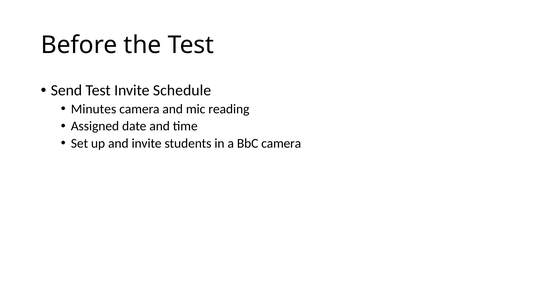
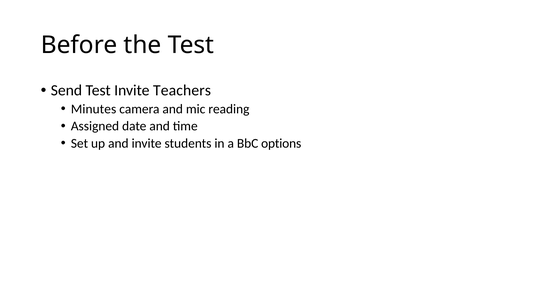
Schedule: Schedule -> Teachers
BbC camera: camera -> options
